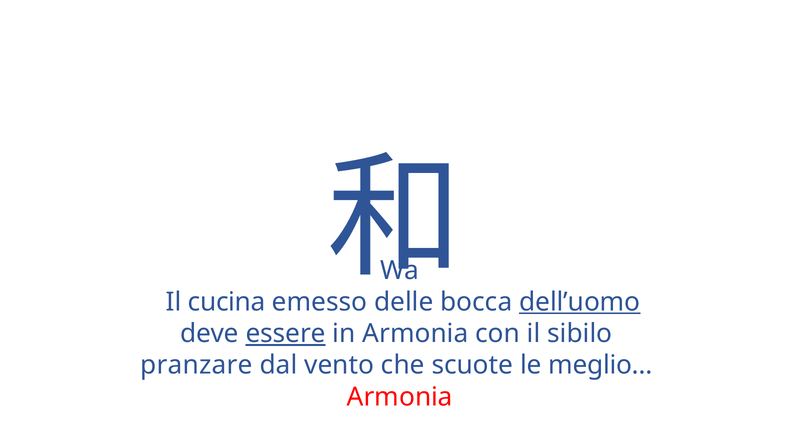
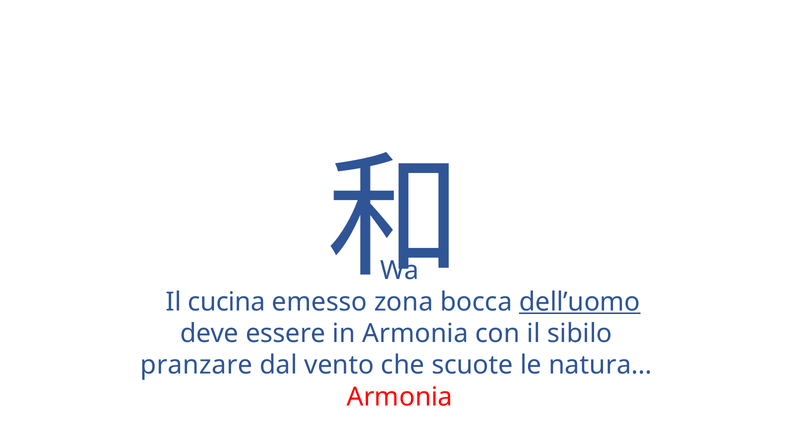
delle: delle -> zona
essere underline: present -> none
meglio…: meglio… -> natura…
